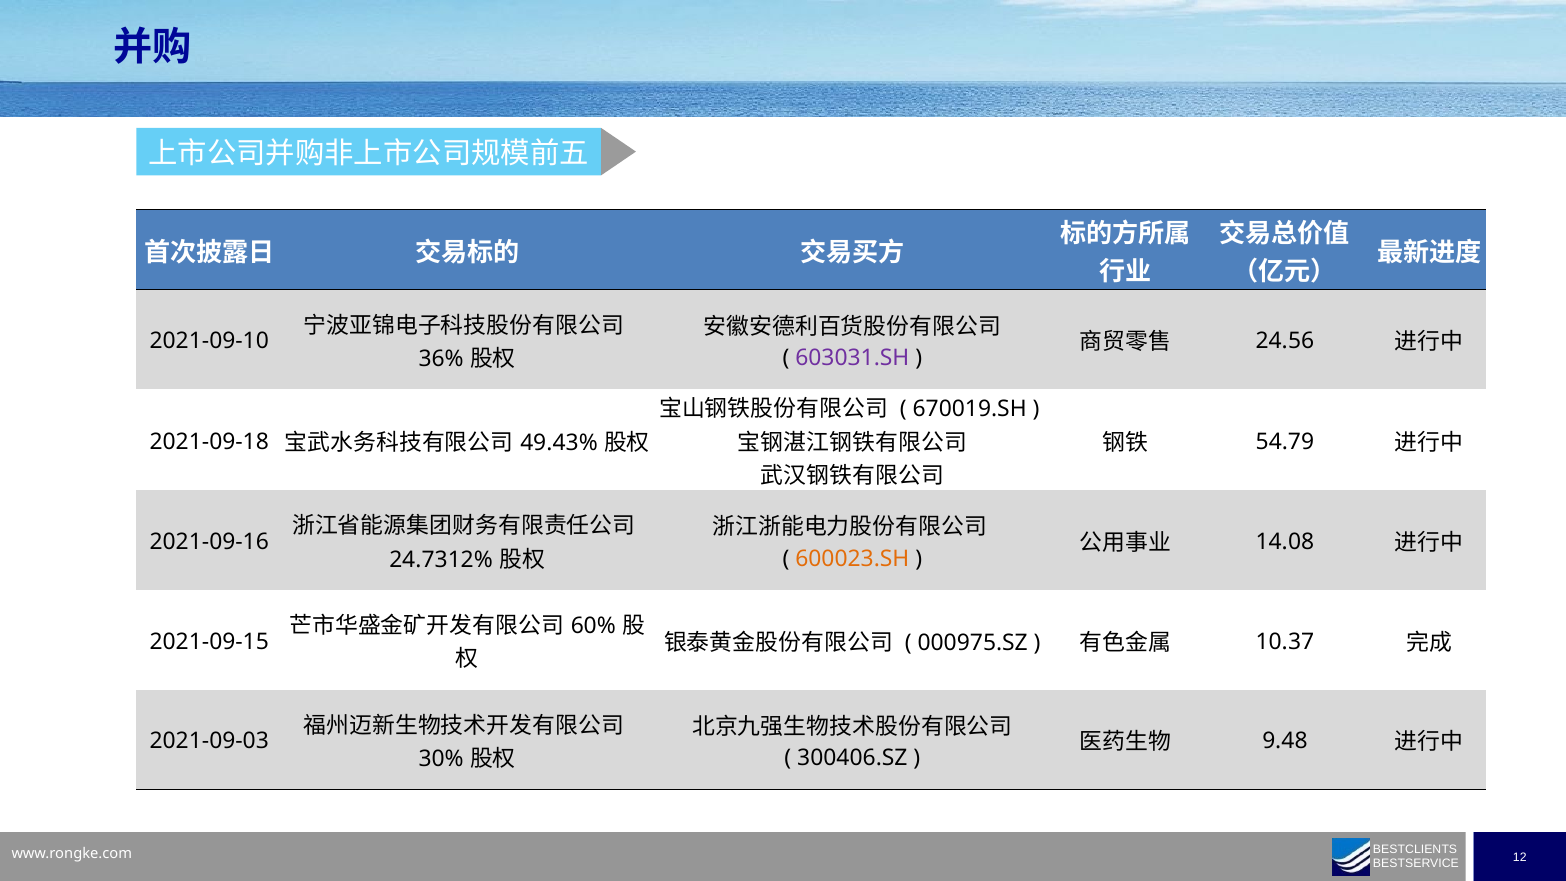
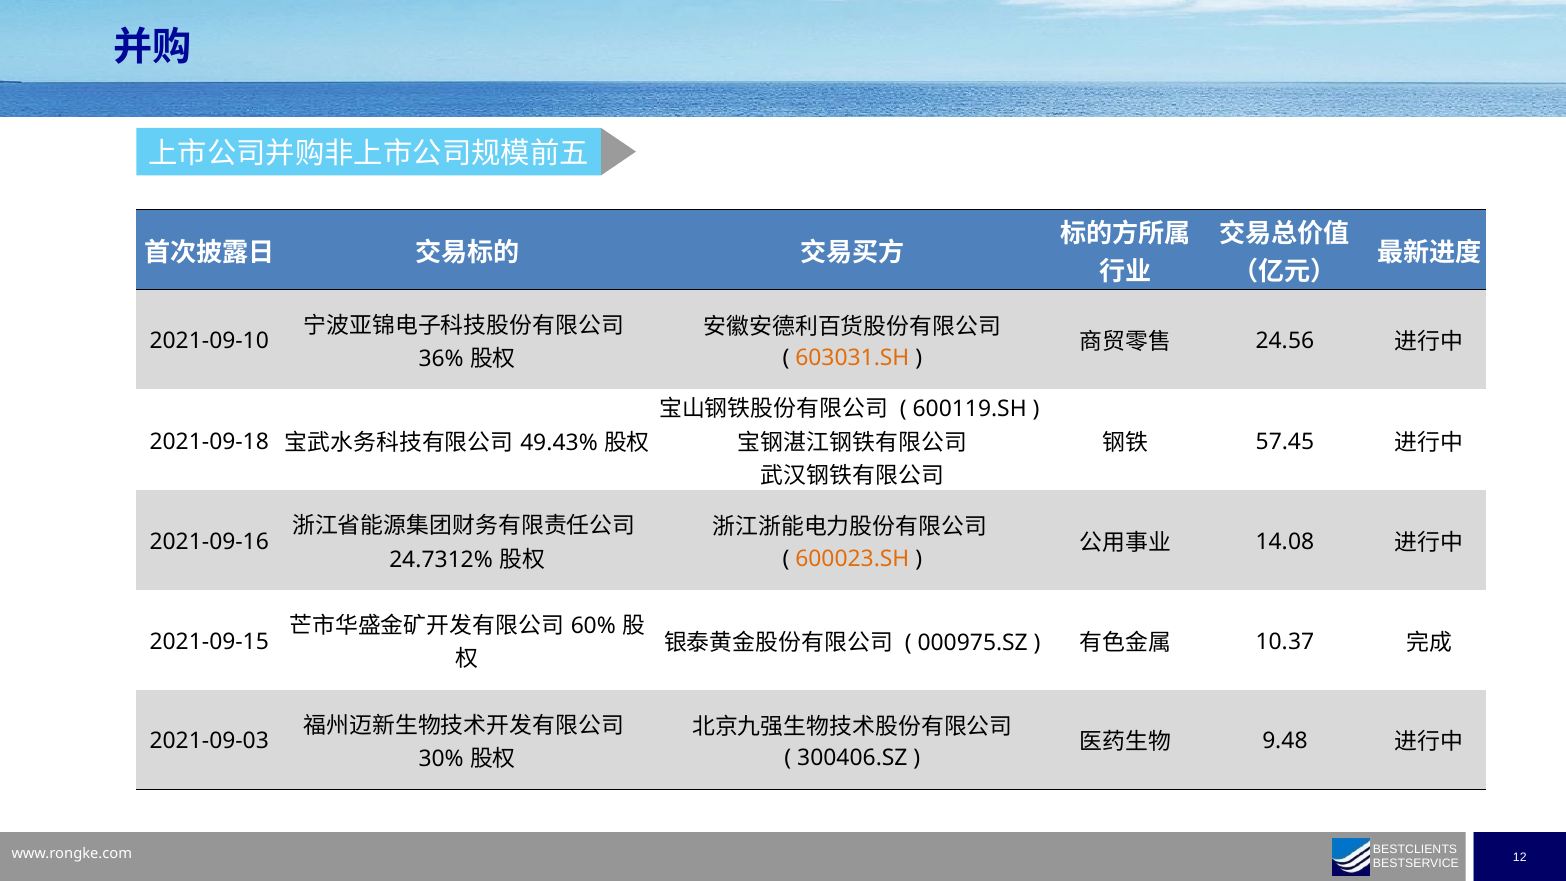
603031.SH colour: purple -> orange
670019.SH: 670019.SH -> 600119.SH
54.79: 54.79 -> 57.45
